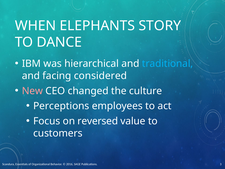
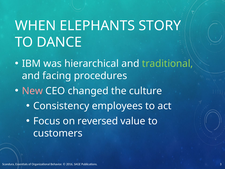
traditional colour: light blue -> light green
considered: considered -> procedures
Perceptions: Perceptions -> Consistency
